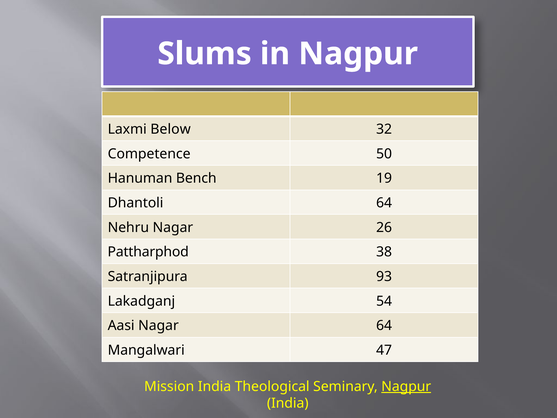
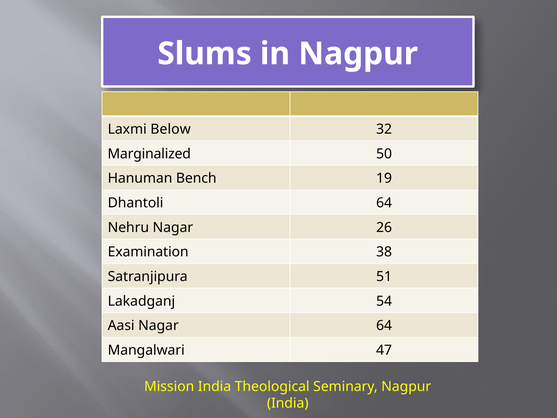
Competence: Competence -> Marginalized
Pattharphod: Pattharphod -> Examination
93: 93 -> 51
Nagpur at (406, 386) underline: present -> none
